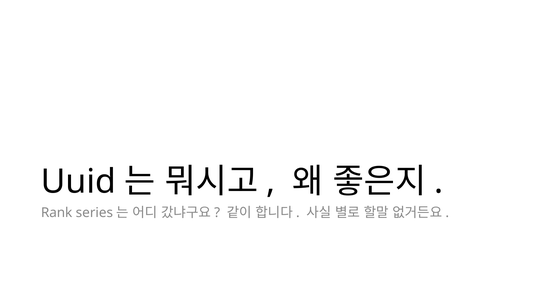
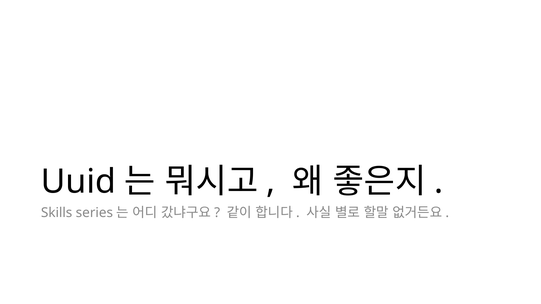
Rank: Rank -> Skills
